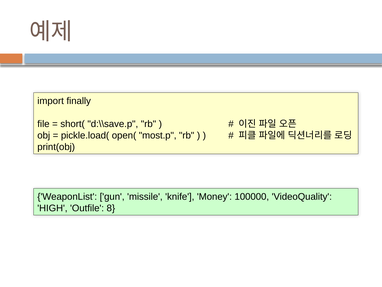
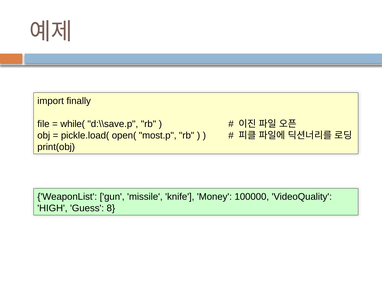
short(: short( -> while(
Outfile: Outfile -> Guess
